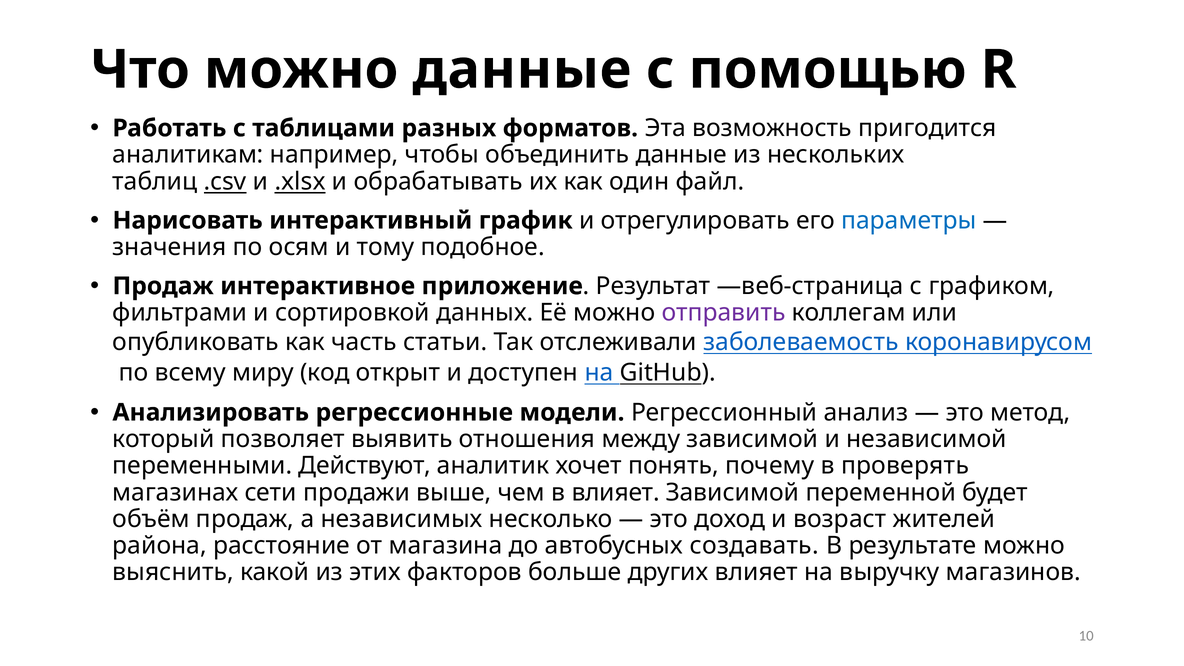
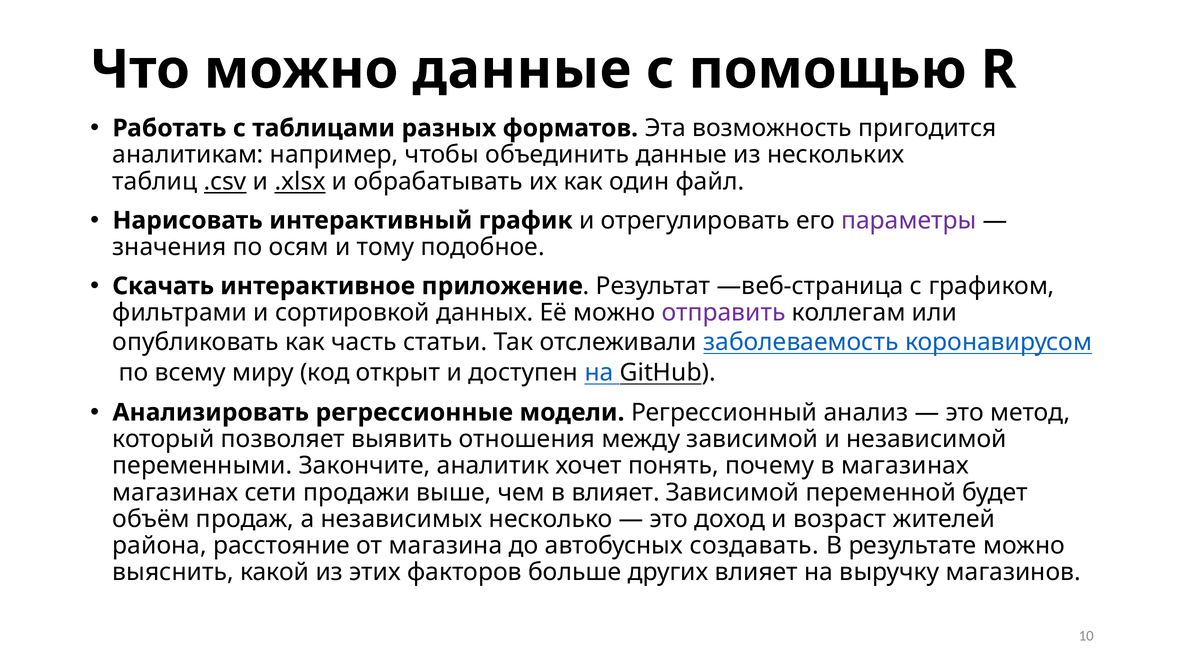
параметры colour: blue -> purple
Продаж at (163, 286): Продаж -> Скачать
Действуют: Действуют -> Закончите
в проверять: проверять -> магазинах
